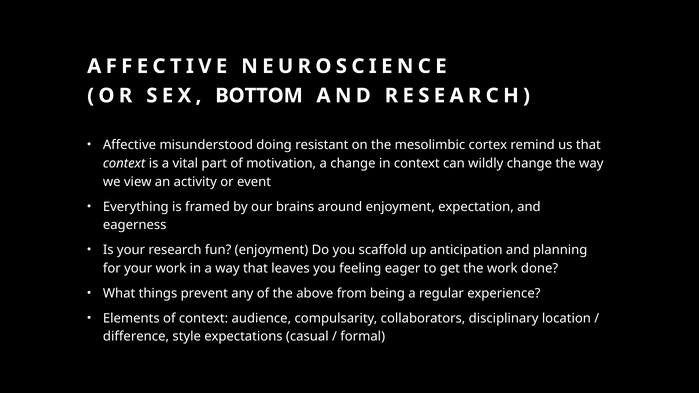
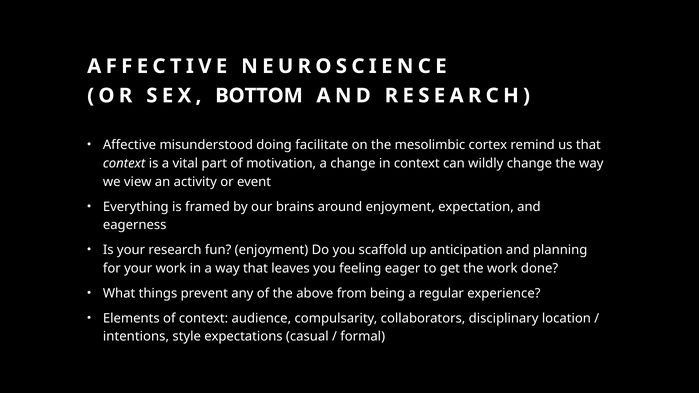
resistant: resistant -> facilitate
difference: difference -> intentions
